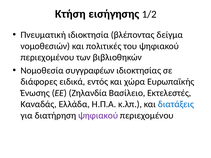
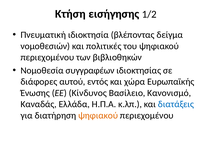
ειδικά: ειδικά -> αυτού
Ζηλανδία: Ζηλανδία -> Κίνδυνος
Εκτελεστές: Εκτελεστές -> Κανονισμό
ψηφιακού at (98, 116) colour: purple -> orange
